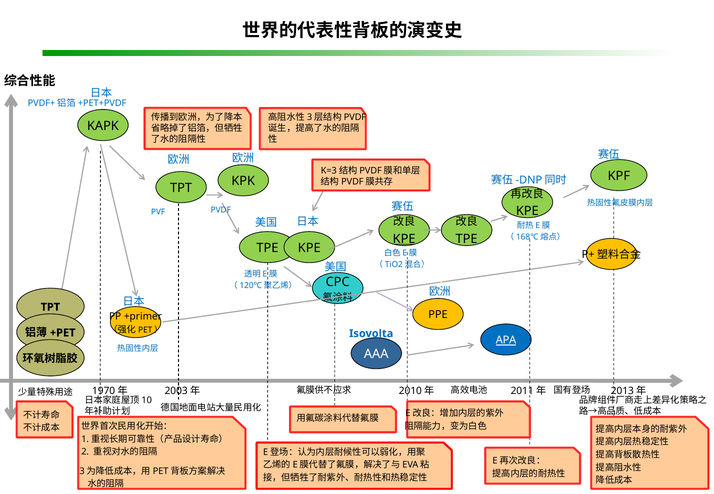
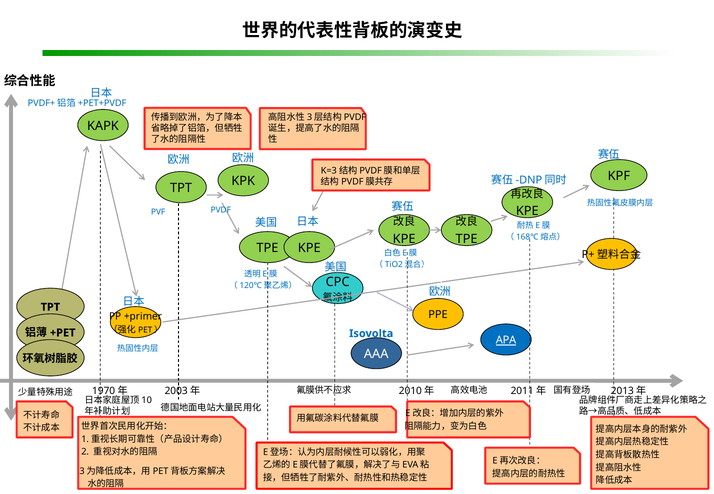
KPE at (404, 239) underline: present -> none
